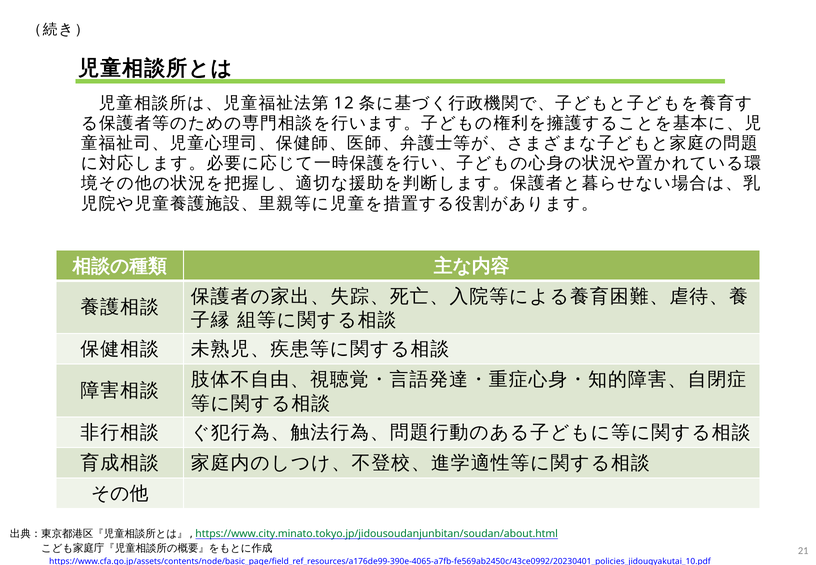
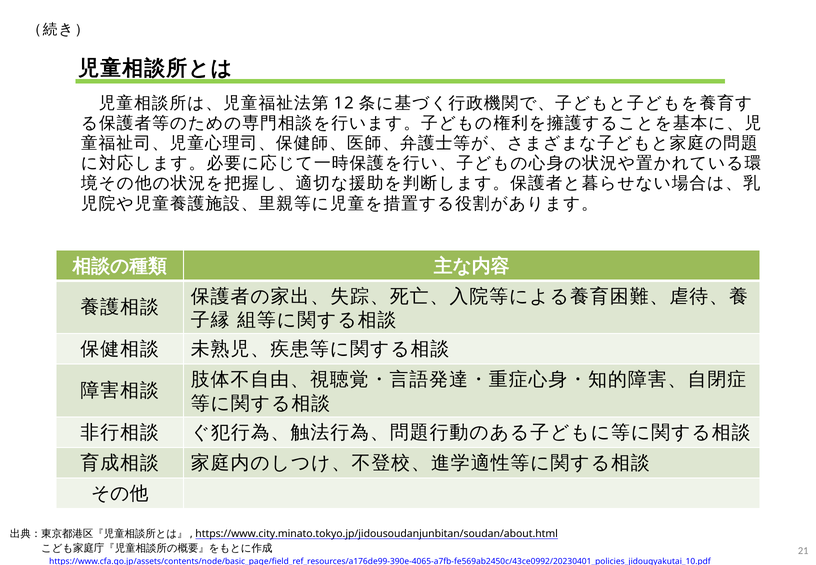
https://www.city.minato.tokyo.jp/jidousoudanjunbitan/soudan/about.html colour: green -> black
